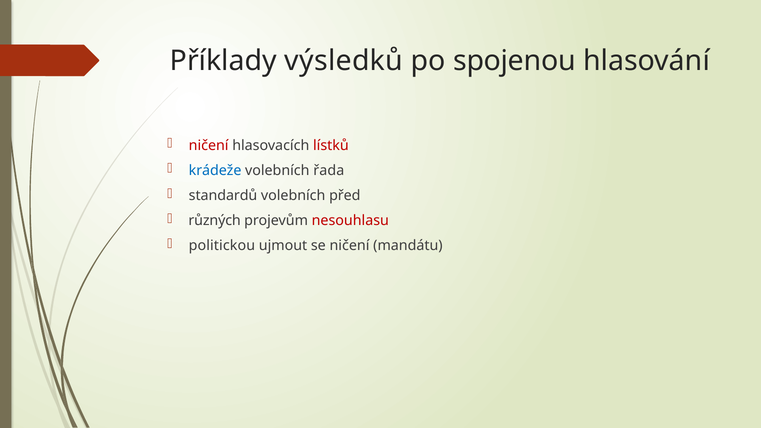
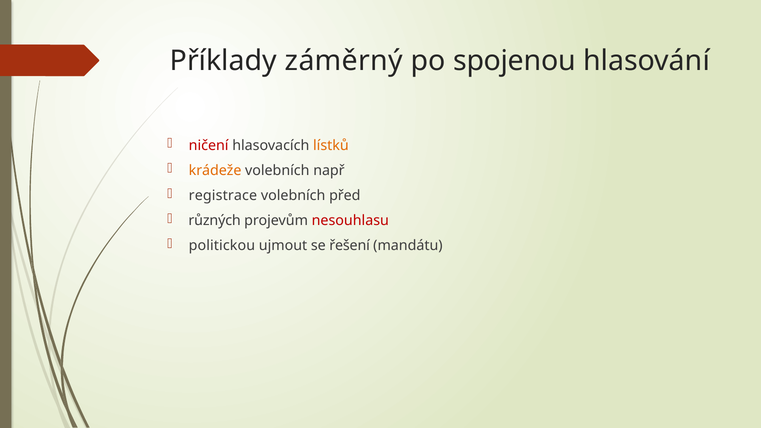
výsledků: výsledků -> záměrný
lístků colour: red -> orange
krádeže colour: blue -> orange
řada: řada -> např
standardů: standardů -> registrace
se ničení: ničení -> řešení
